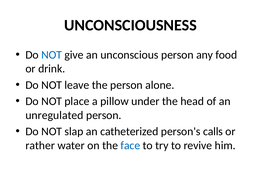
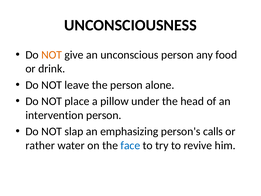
NOT at (52, 55) colour: blue -> orange
unregulated: unregulated -> intervention
catheterized: catheterized -> emphasizing
